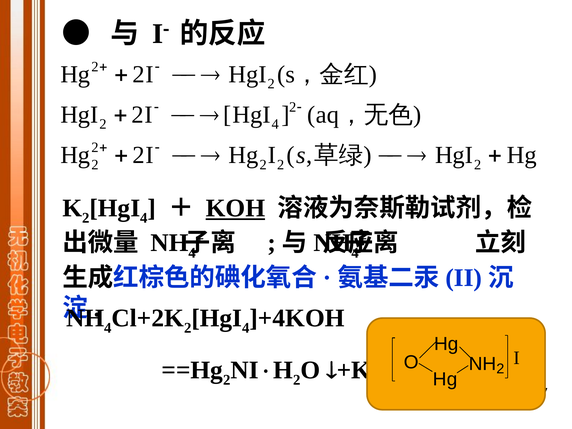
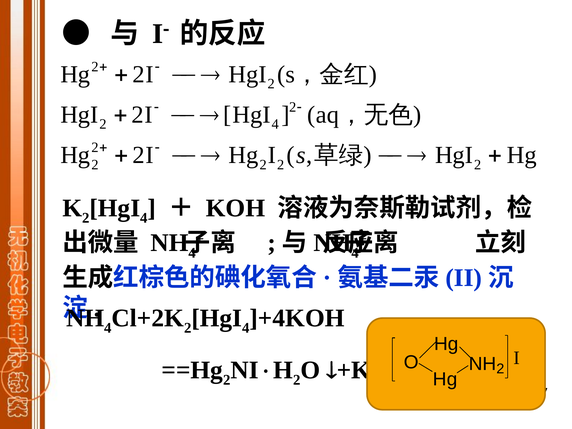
KOH underline: present -> none
